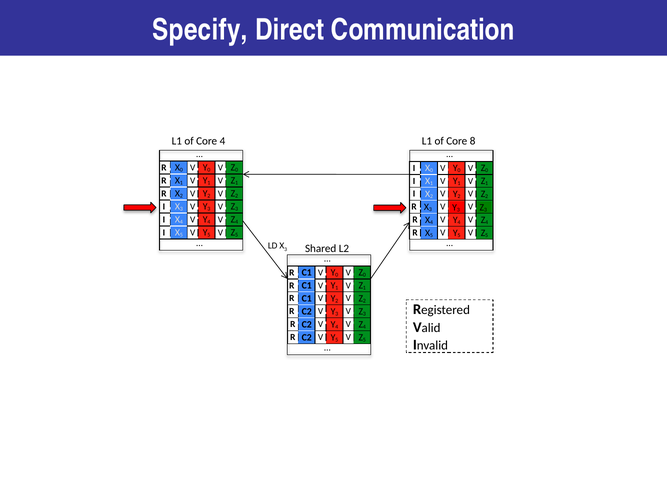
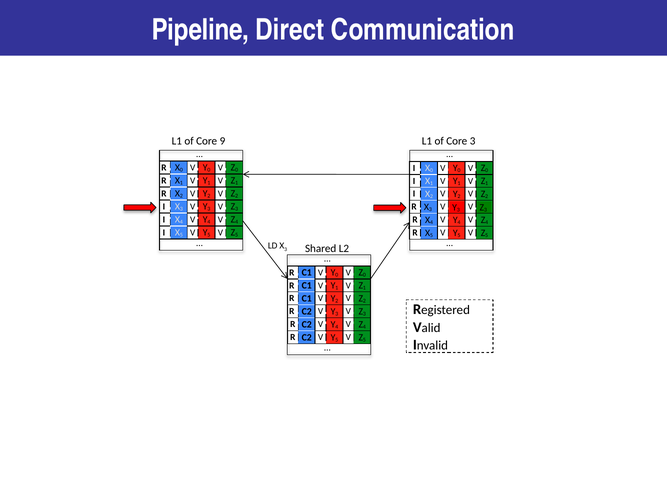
Specify: Specify -> Pipeline
Core 4: 4 -> 9
Core 8: 8 -> 3
